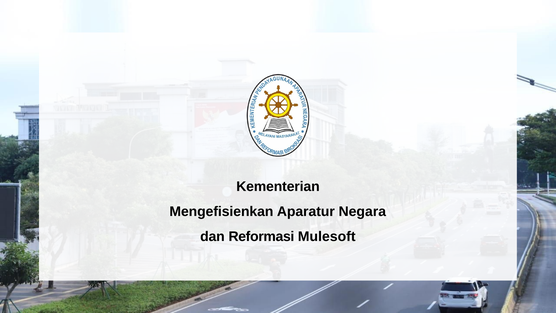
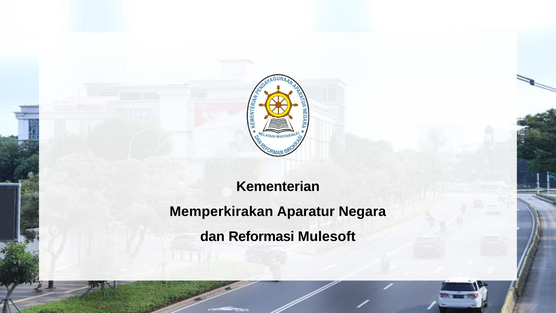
Mengefisienkan: Mengefisienkan -> Memperkirakan
